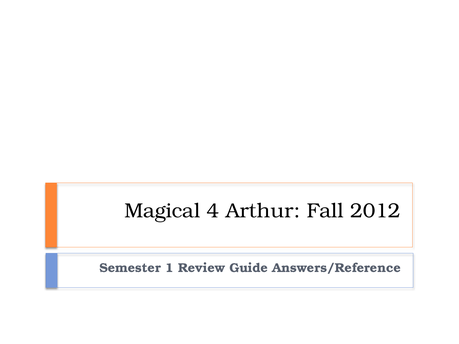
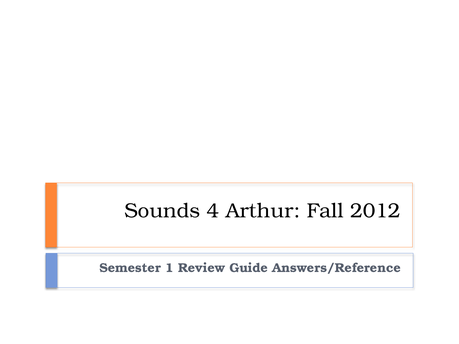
Magical: Magical -> Sounds
